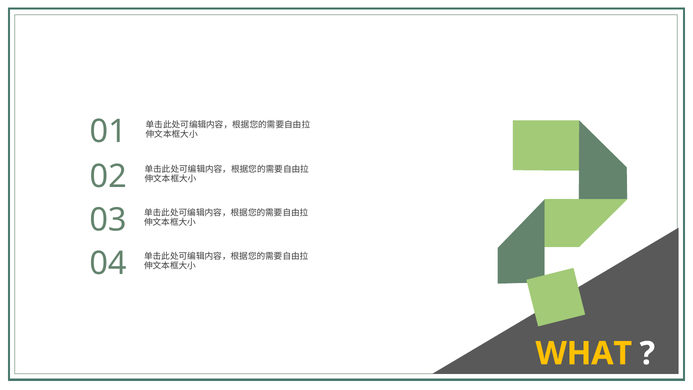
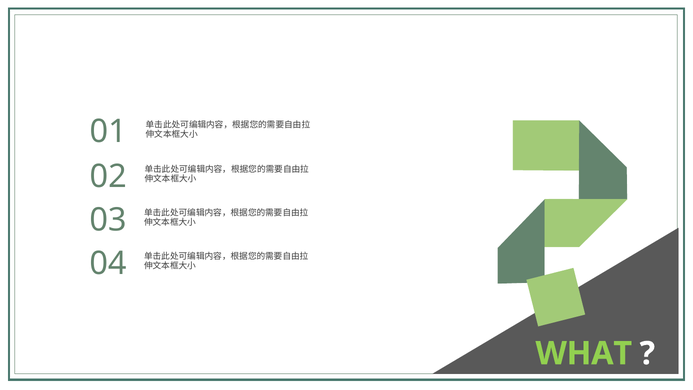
WHAT colour: yellow -> light green
